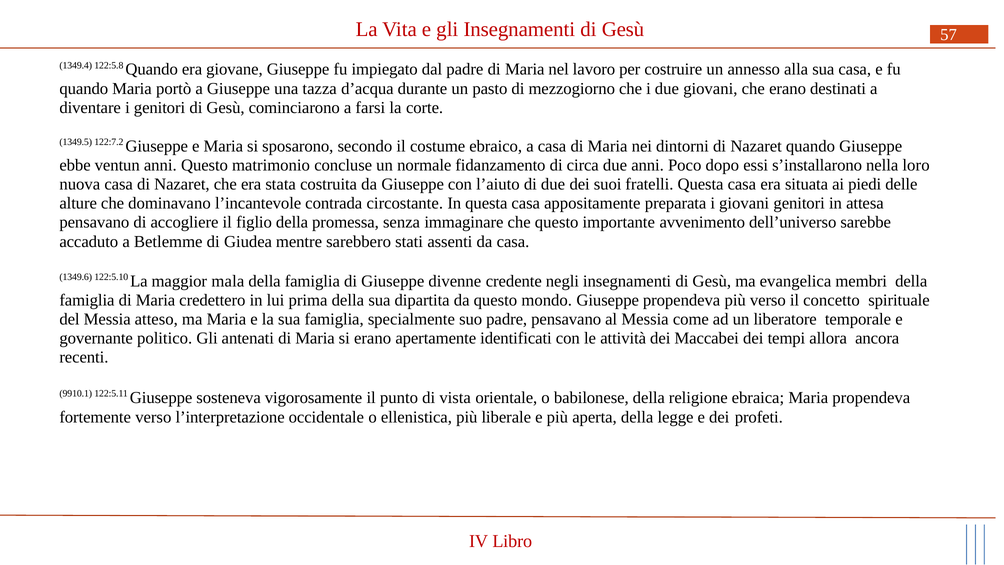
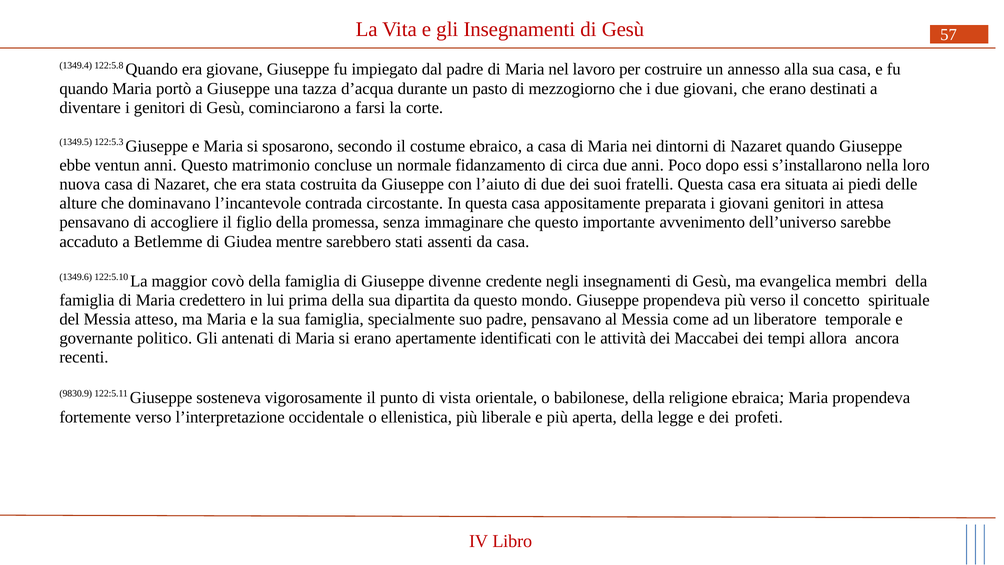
122:7.2: 122:7.2 -> 122:5.3
mala: mala -> covò
9910.1: 9910.1 -> 9830.9
